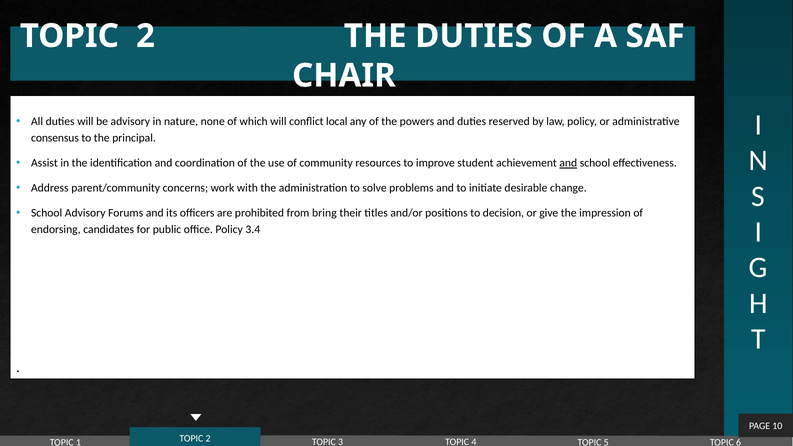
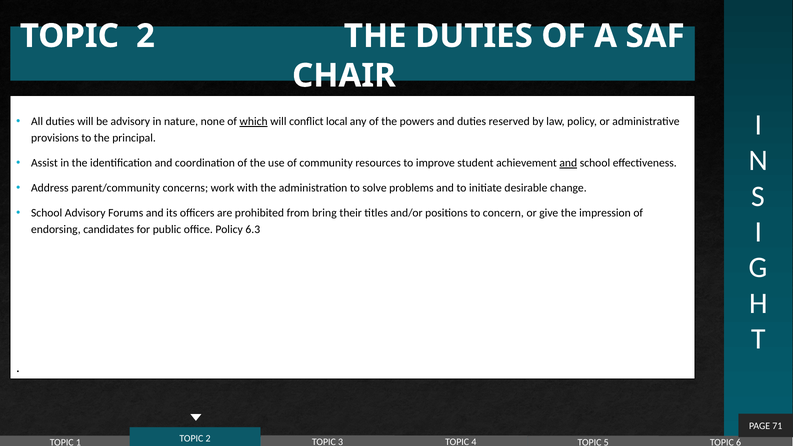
which underline: none -> present
consensus: consensus -> provisions
decision: decision -> concern
3.4: 3.4 -> 6.3
10: 10 -> 71
